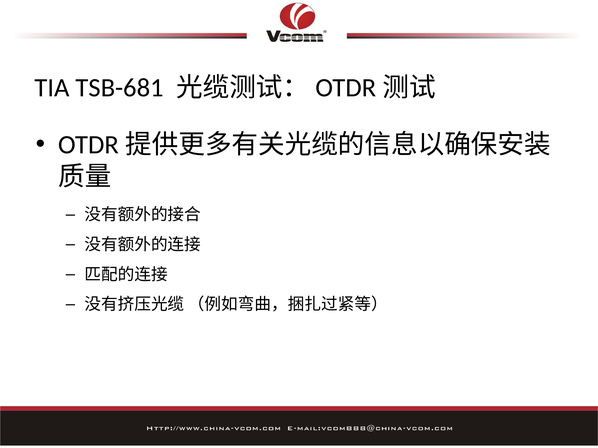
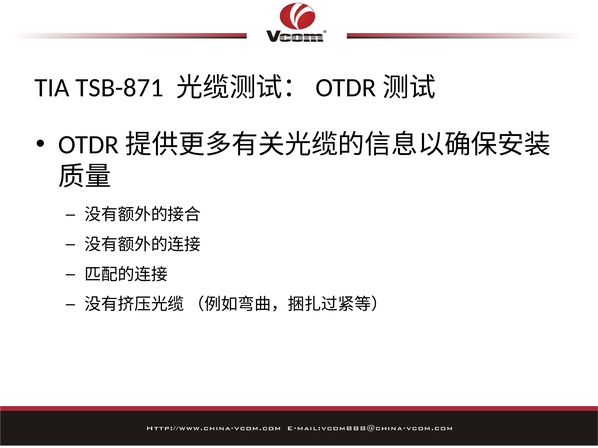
TSB-681: TSB-681 -> TSB-871
